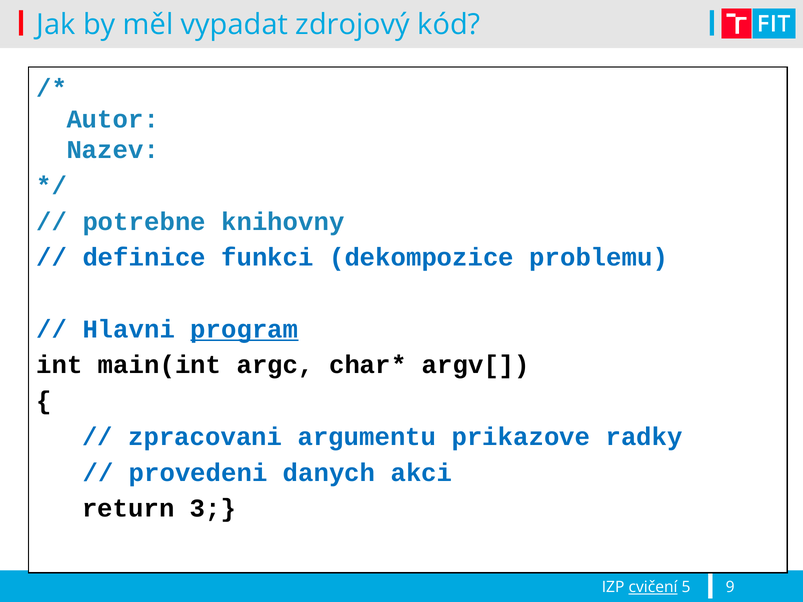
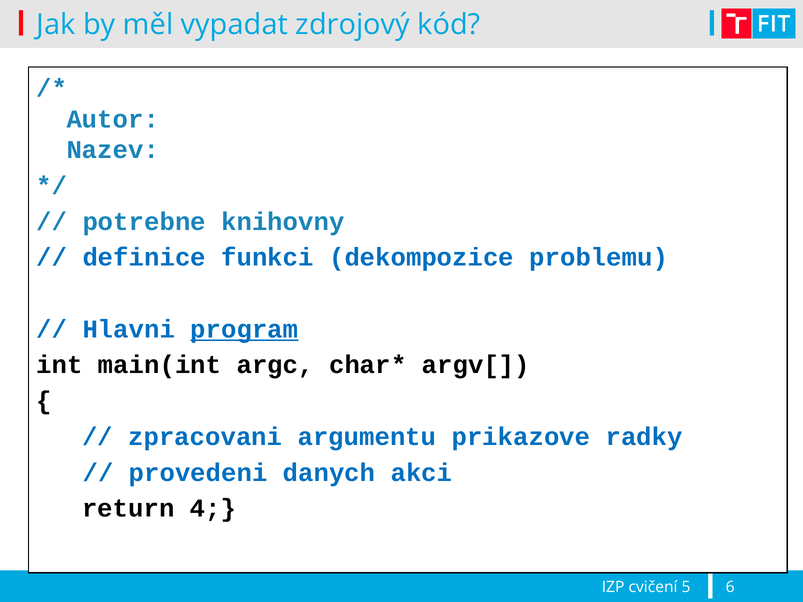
3: 3 -> 4
cvičení underline: present -> none
9: 9 -> 6
